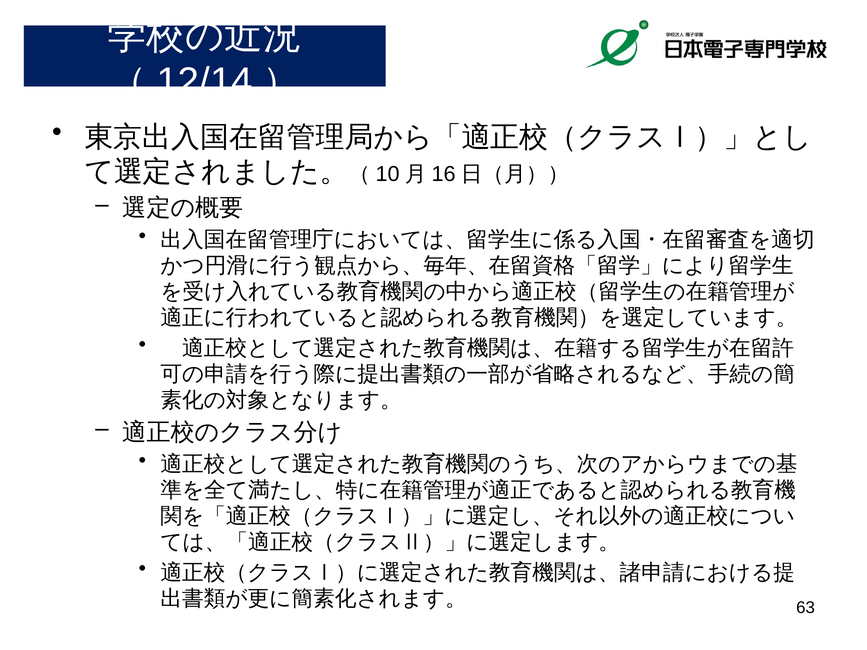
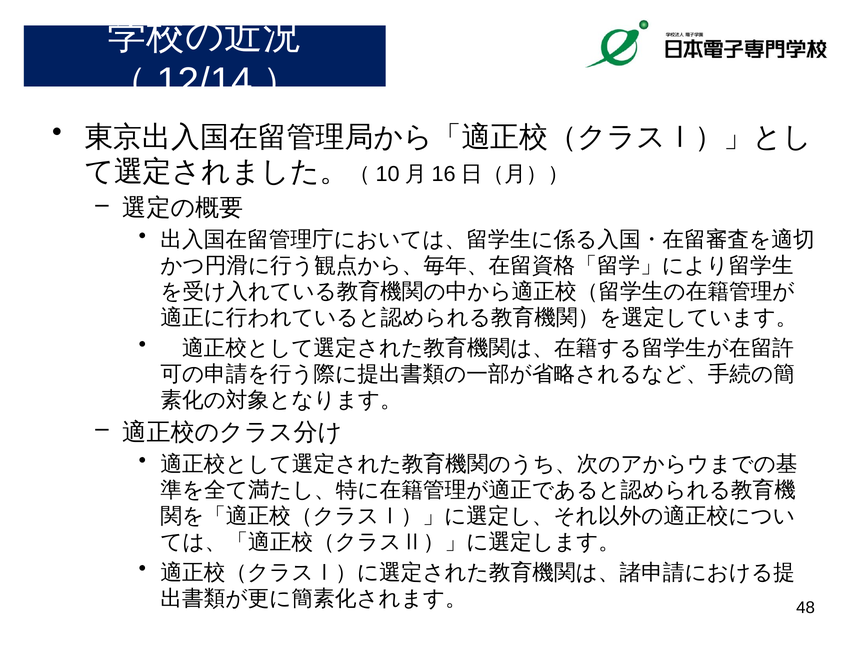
63: 63 -> 48
